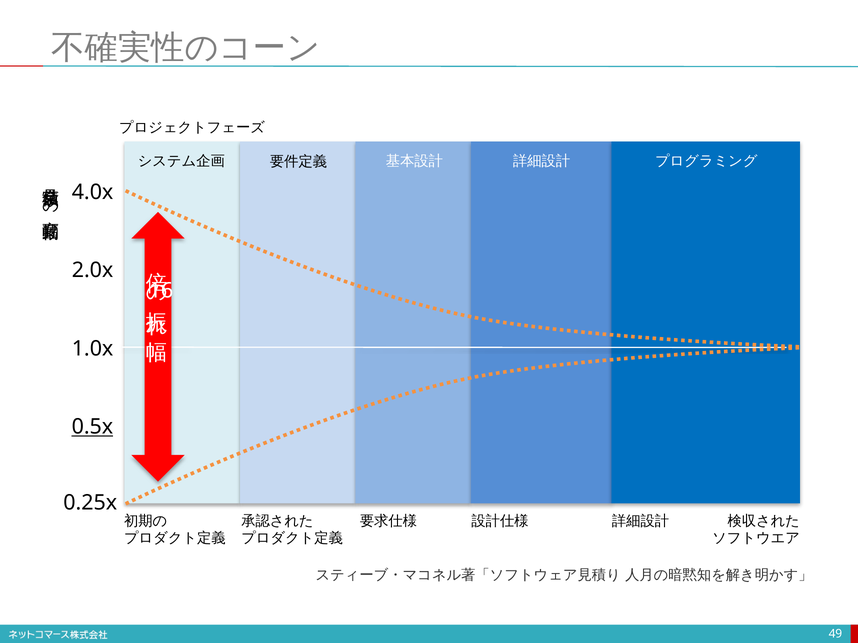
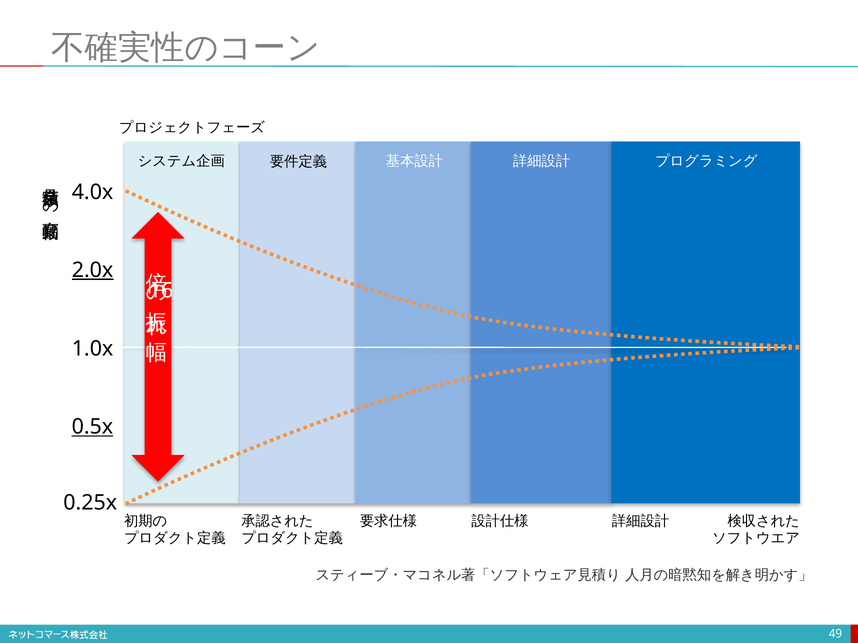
2.0x underline: none -> present
